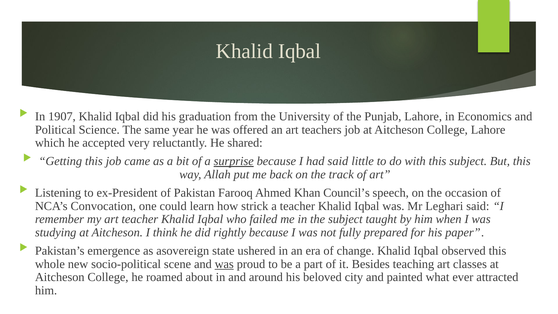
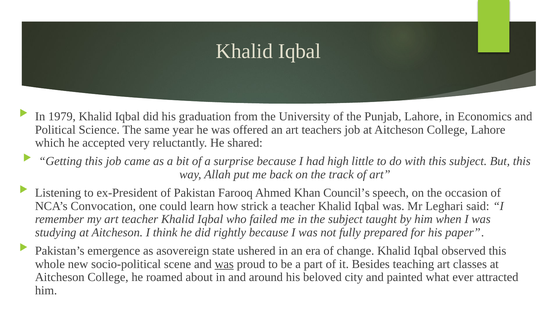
1907: 1907 -> 1979
surprise underline: present -> none
had said: said -> high
